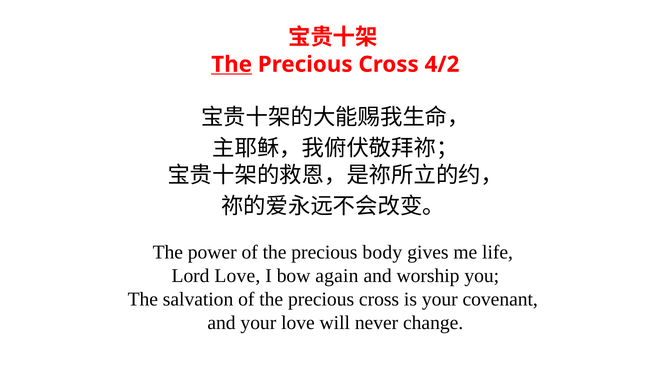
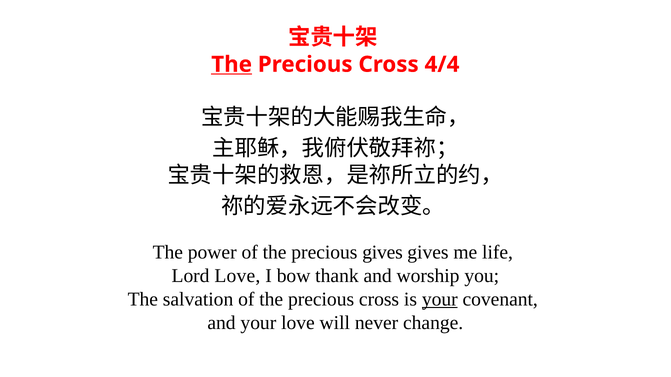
4/2: 4/2 -> 4/4
precious body: body -> gives
again: again -> thank
your at (440, 300) underline: none -> present
